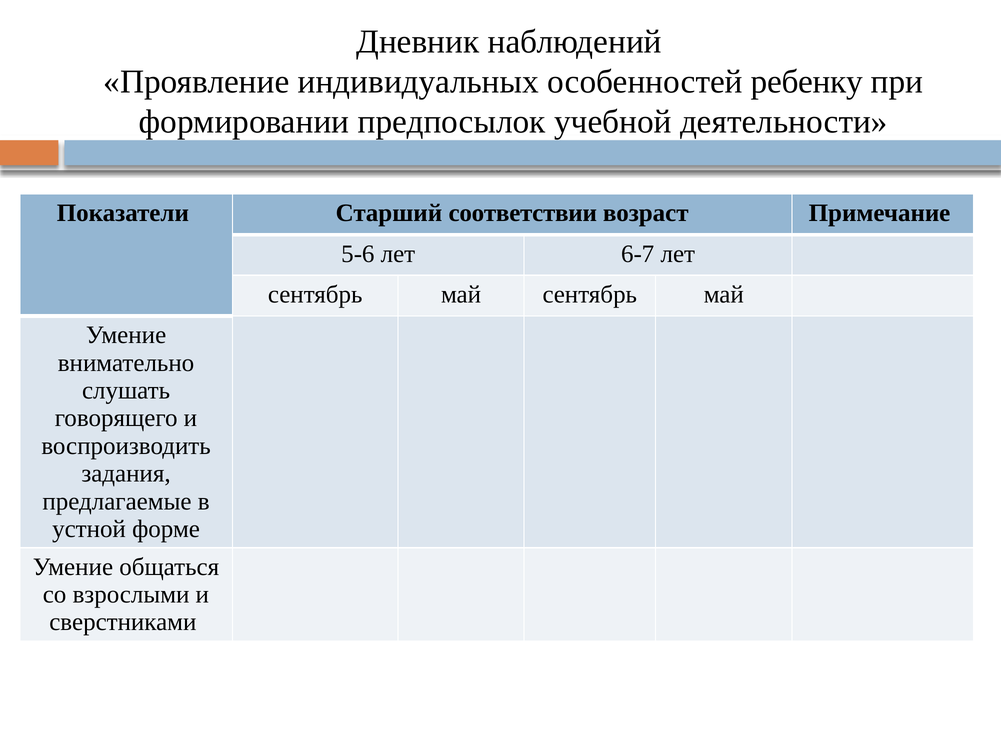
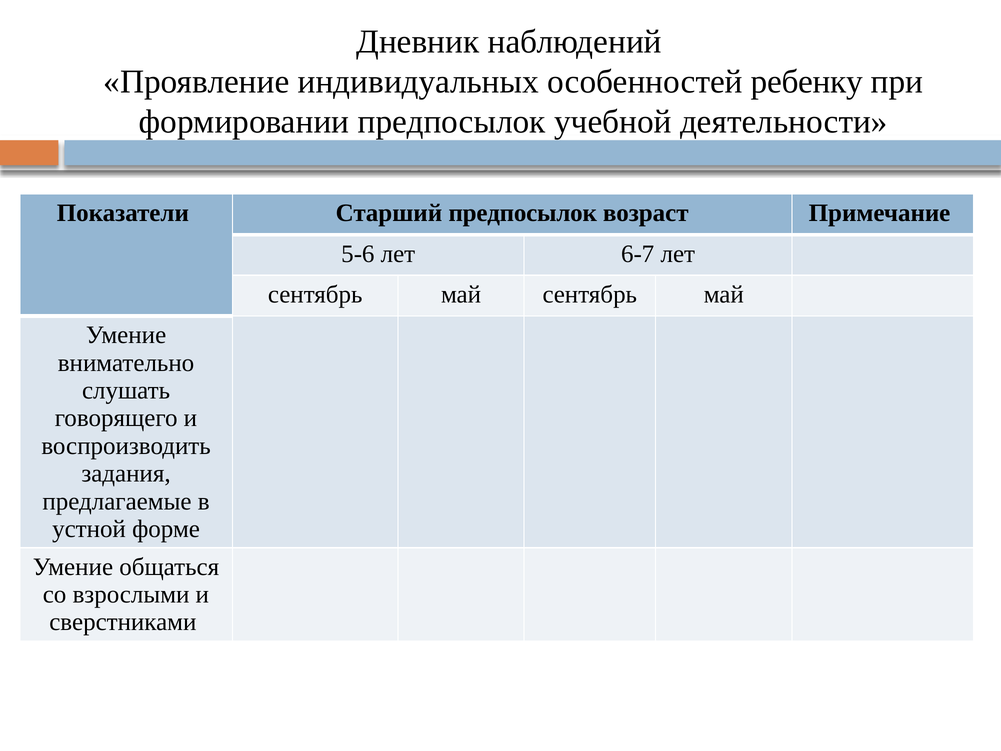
Старший соответствии: соответствии -> предпосылок
